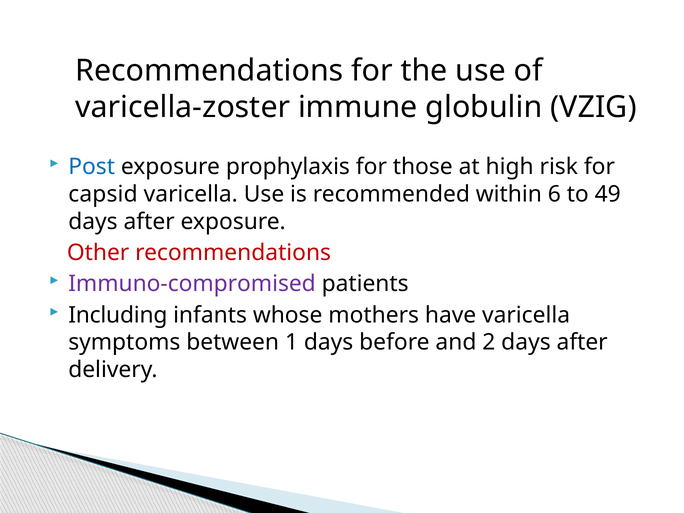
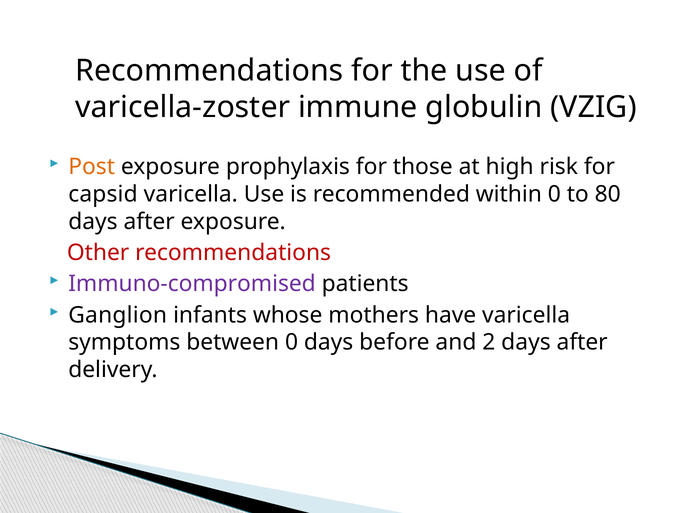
Post colour: blue -> orange
within 6: 6 -> 0
49: 49 -> 80
Including: Including -> Ganglion
between 1: 1 -> 0
